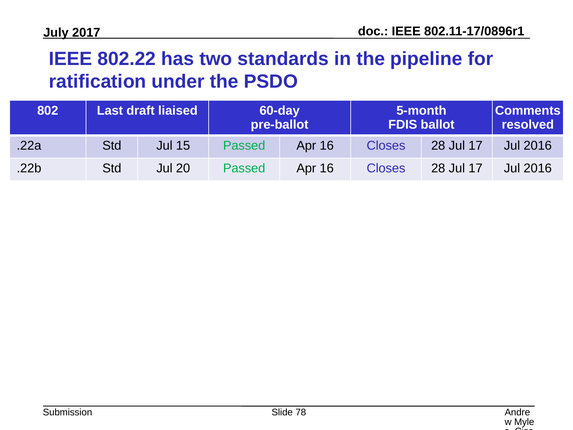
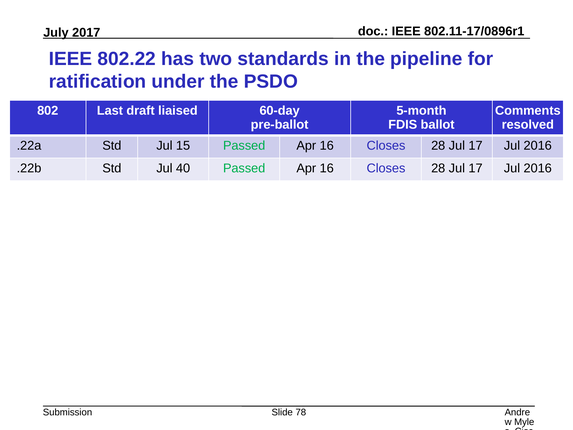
20: 20 -> 40
